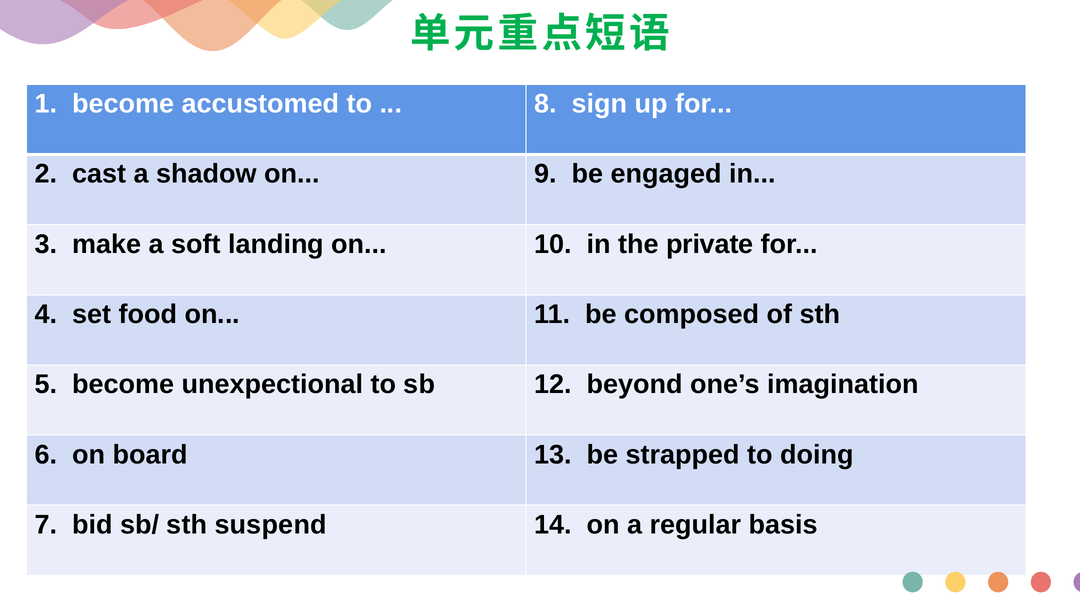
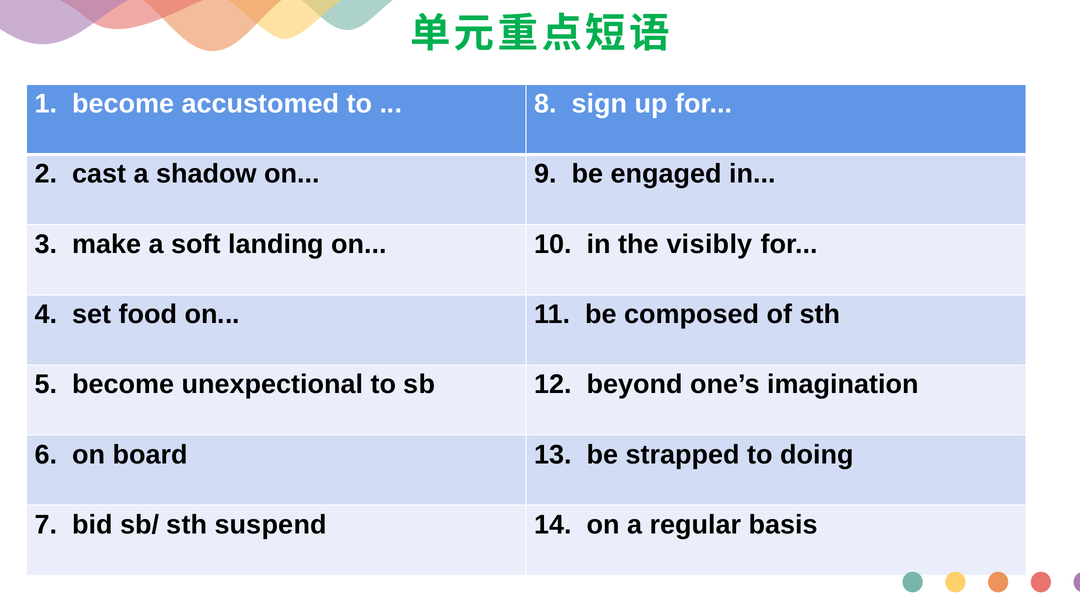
private: private -> visibly
